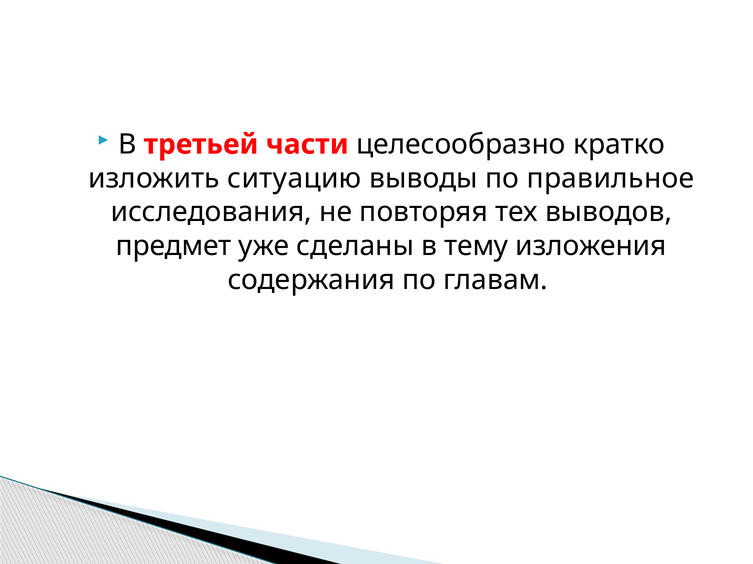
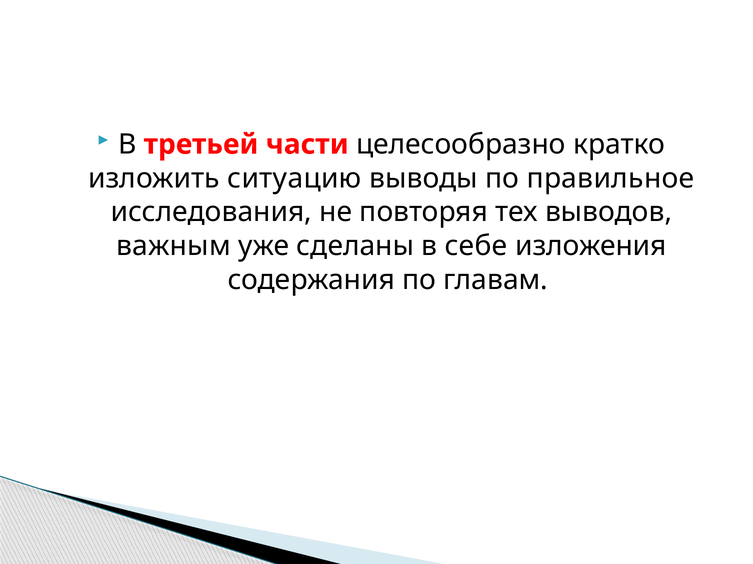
предмет: предмет -> важным
тему: тему -> себе
